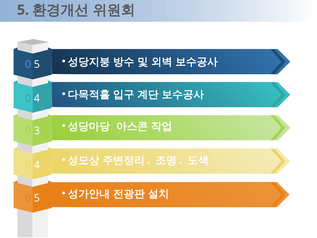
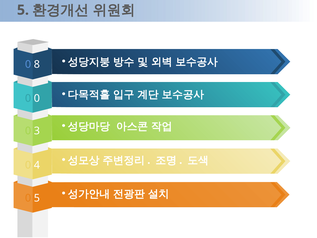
5 at (37, 64): 5 -> 8
4 at (37, 98): 4 -> 0
